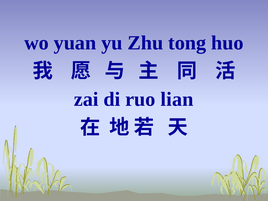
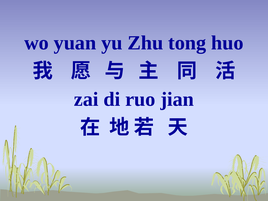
lian: lian -> jian
